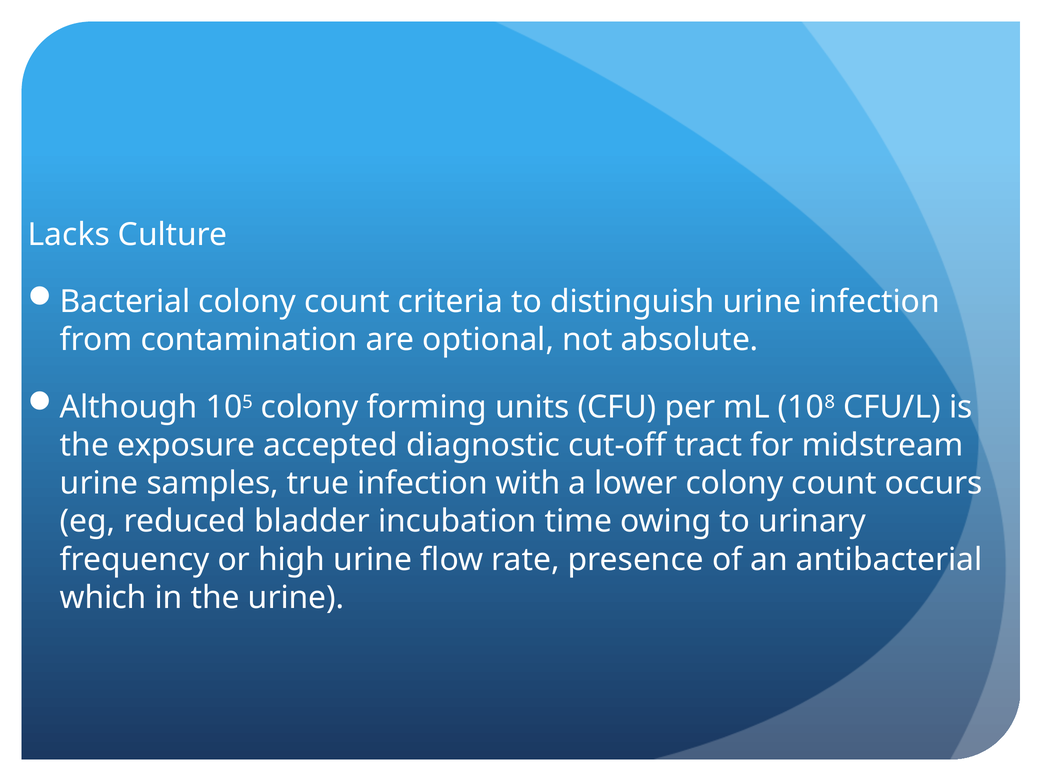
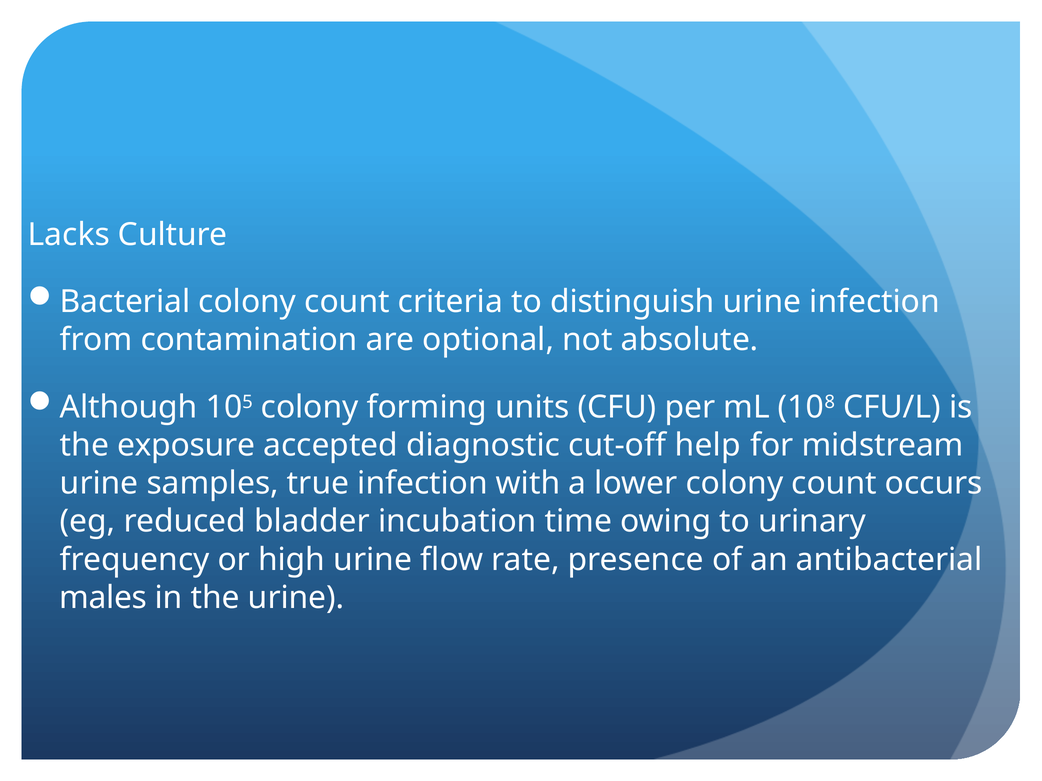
tract: tract -> help
which: which -> males
